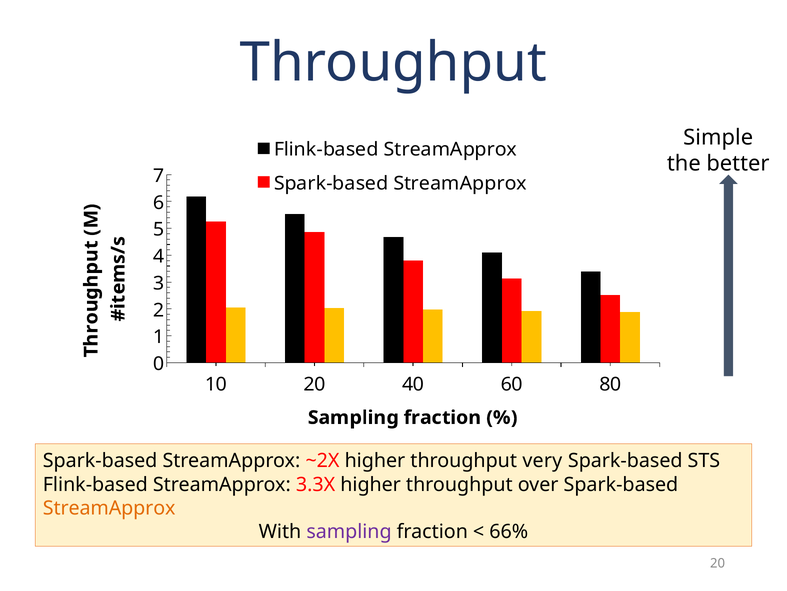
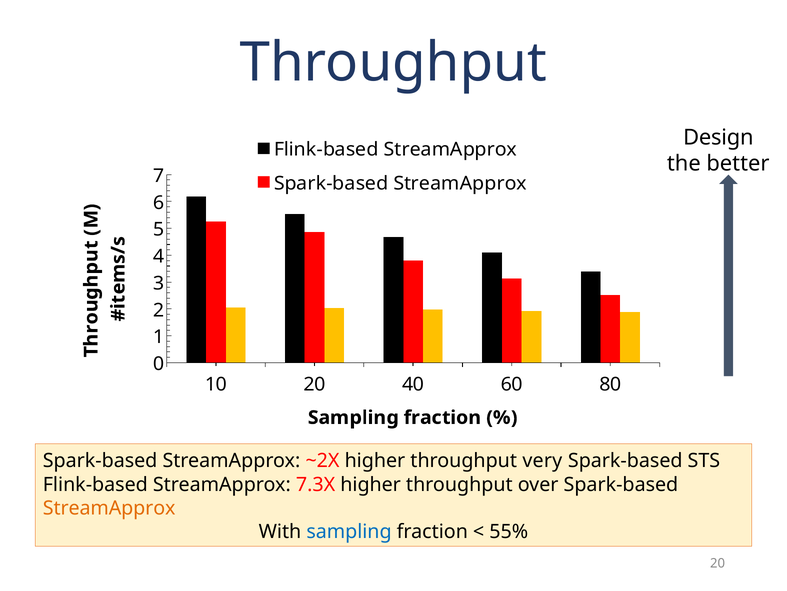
Simple: Simple -> Design
3.3X: 3.3X -> 7.3X
sampling at (349, 531) colour: purple -> blue
66%: 66% -> 55%
